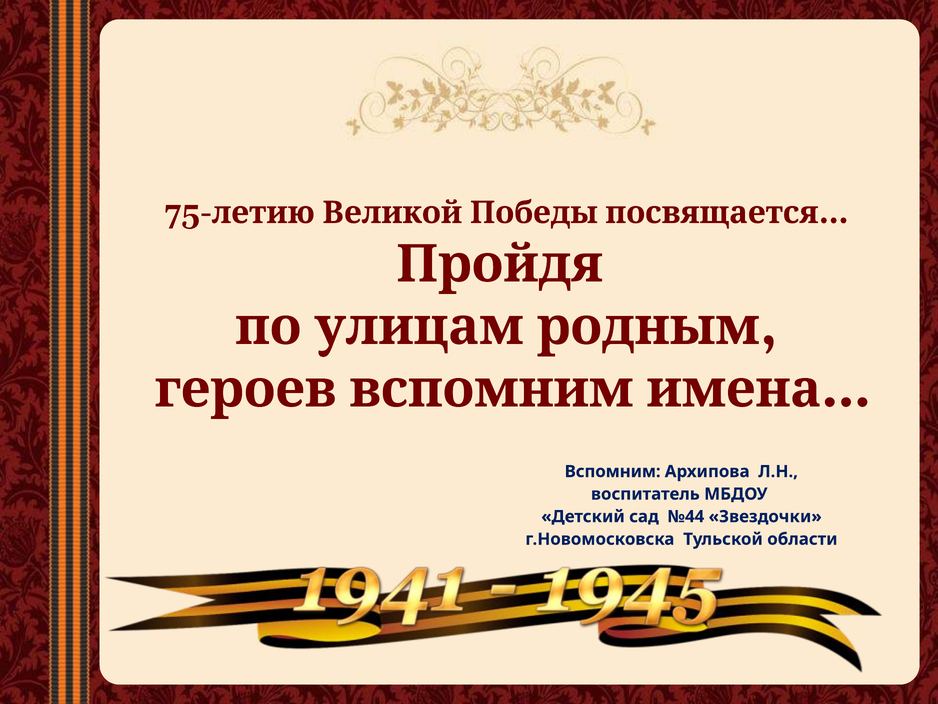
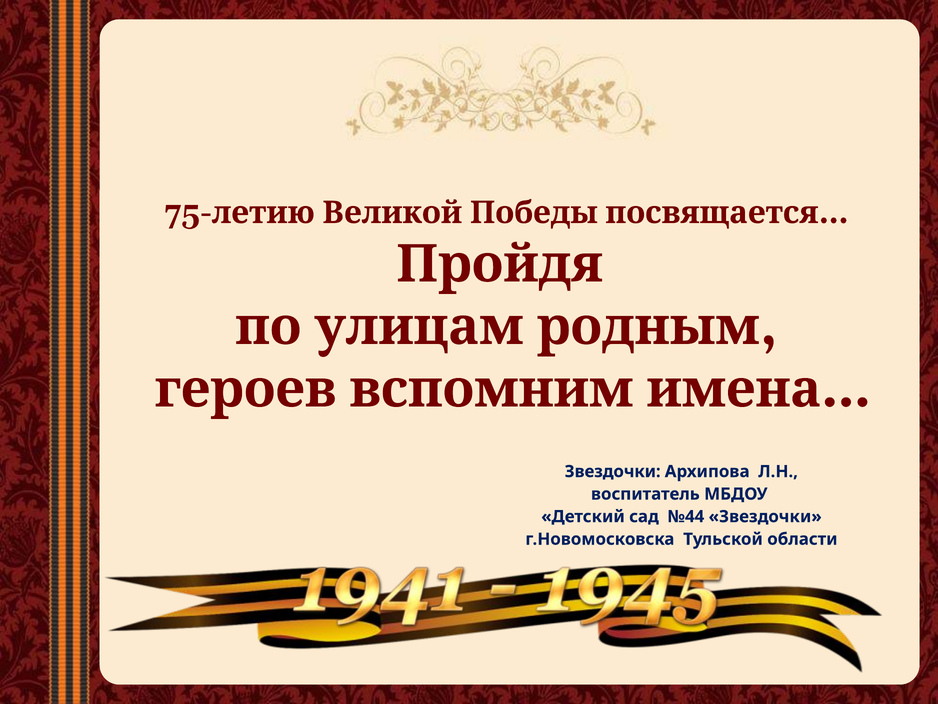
Вспомним at (613, 471): Вспомним -> Звездочки
